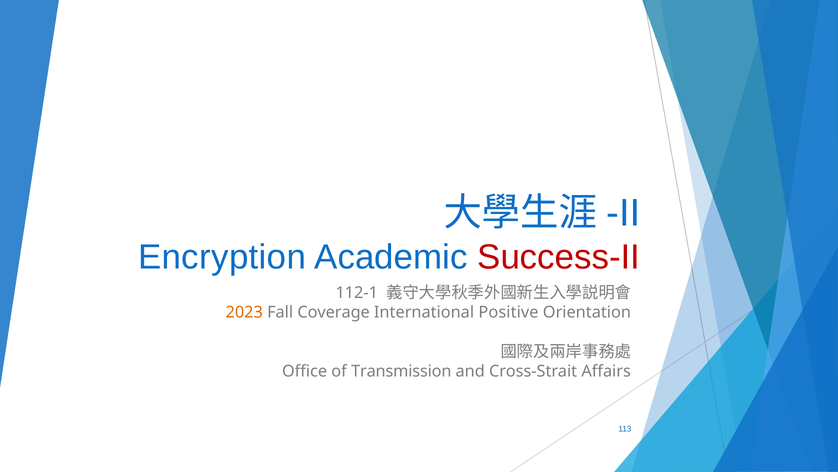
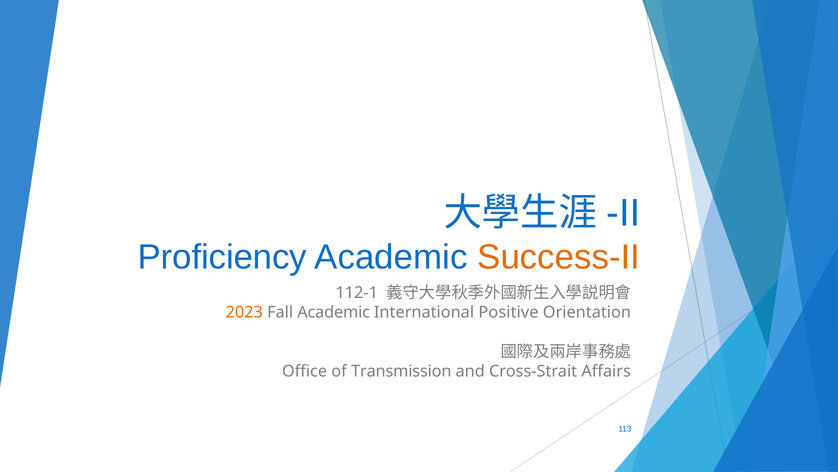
Encryption: Encryption -> Proficiency
Success-II colour: red -> orange
Fall Coverage: Coverage -> Academic
